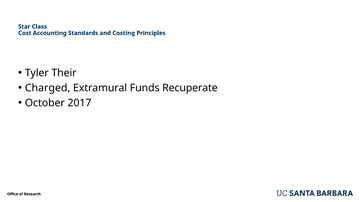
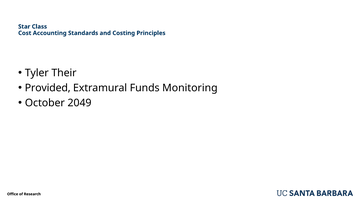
Charged: Charged -> Provided
Recuperate: Recuperate -> Monitoring
2017: 2017 -> 2049
